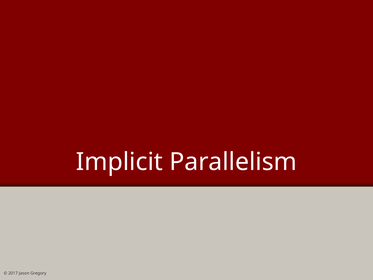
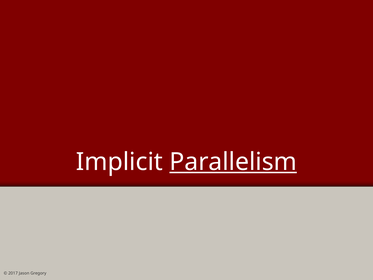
Parallelism underline: none -> present
